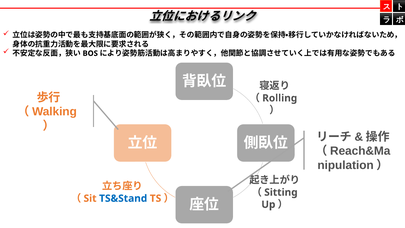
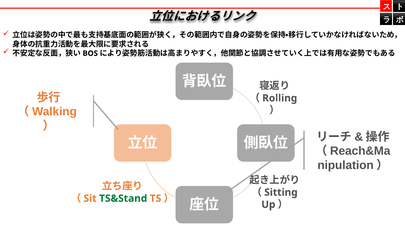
TS&Stand colour: blue -> green
